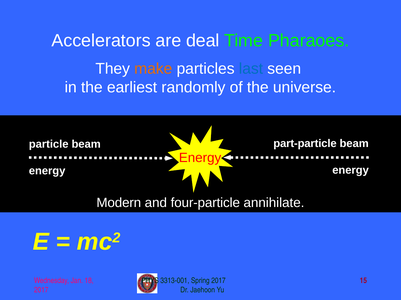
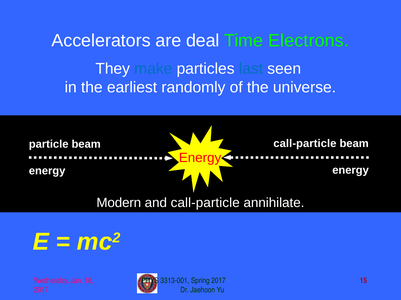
Pharaoes: Pharaoes -> Electrons
make colour: orange -> blue
part-particle at (305, 144): part-particle -> call-particle
and four-particle: four-particle -> call-particle
